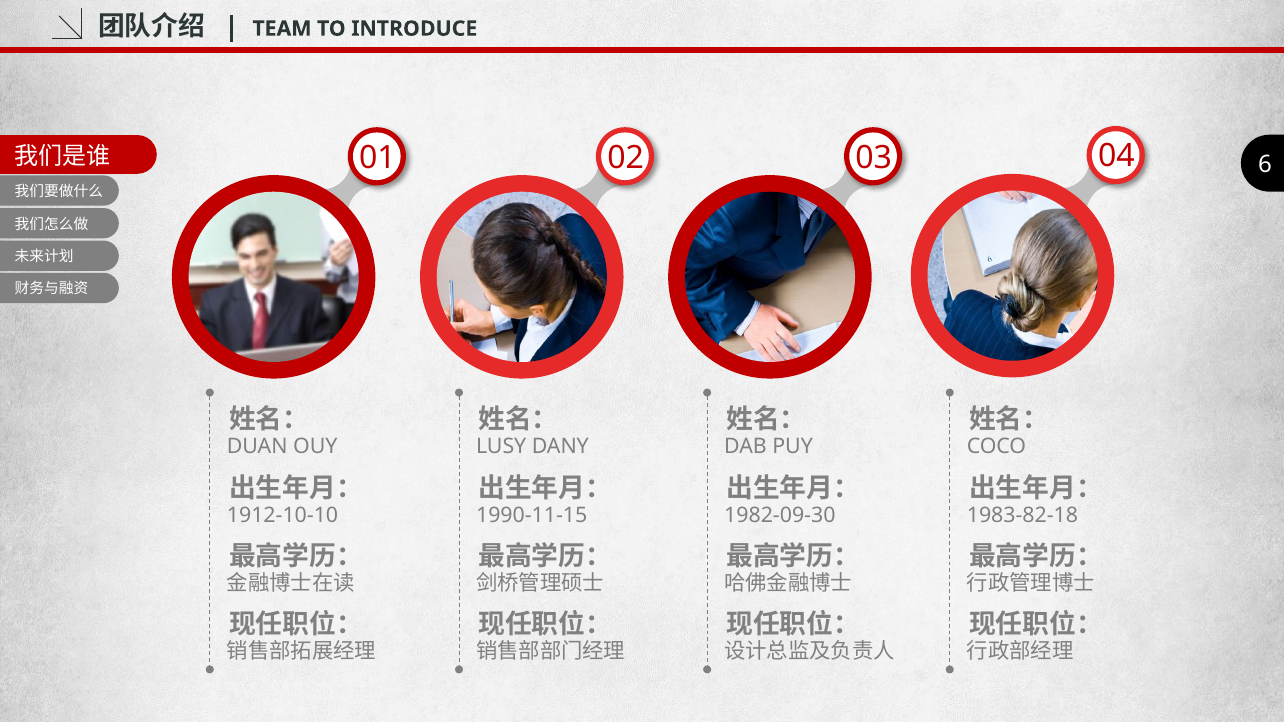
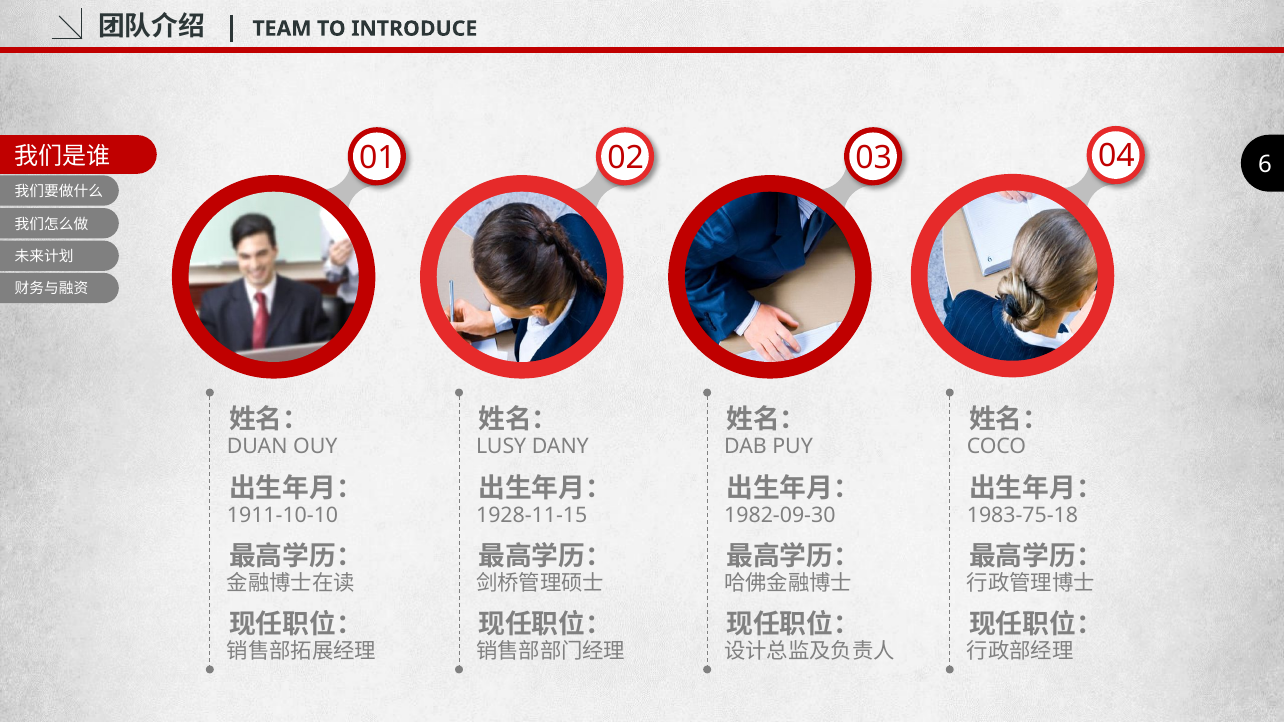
1912-10-10: 1912-10-10 -> 1911-10-10
1990-11-15: 1990-11-15 -> 1928-11-15
1983-82-18: 1983-82-18 -> 1983-75-18
